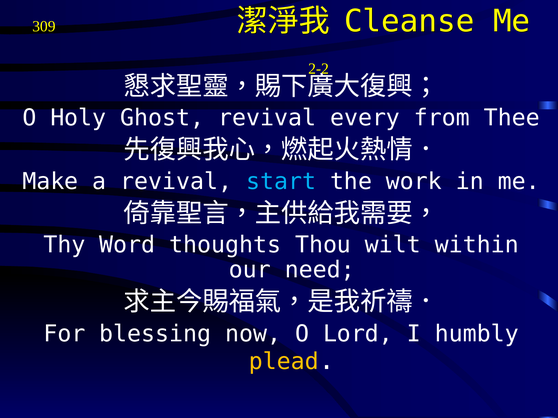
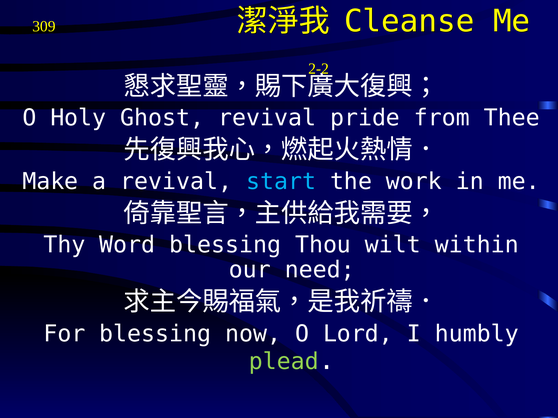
every: every -> pride
Word thoughts: thoughts -> blessing
plead colour: yellow -> light green
